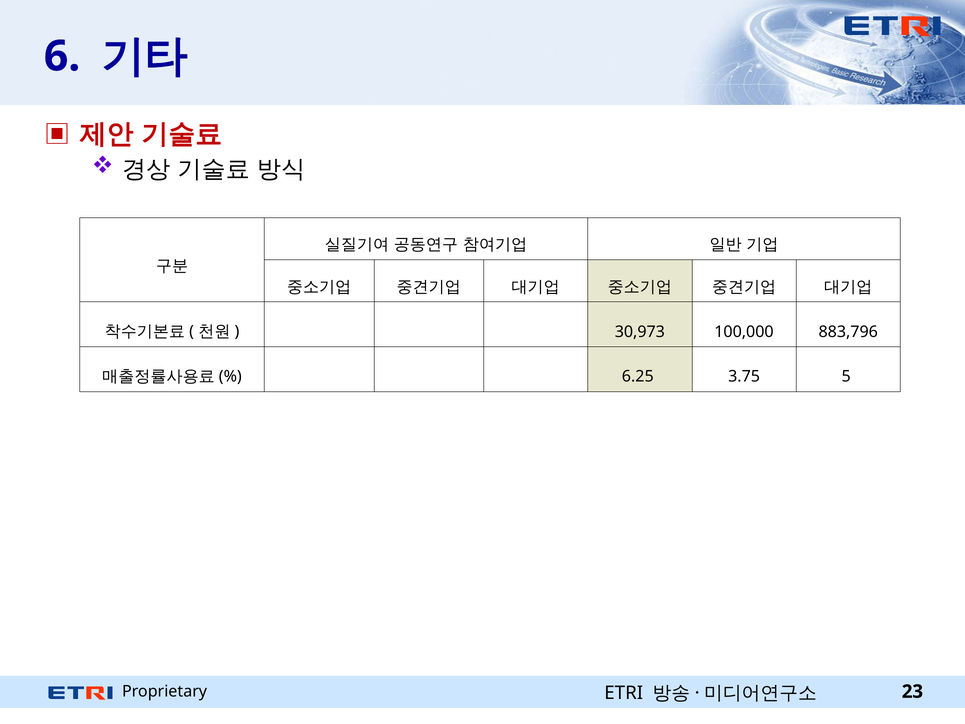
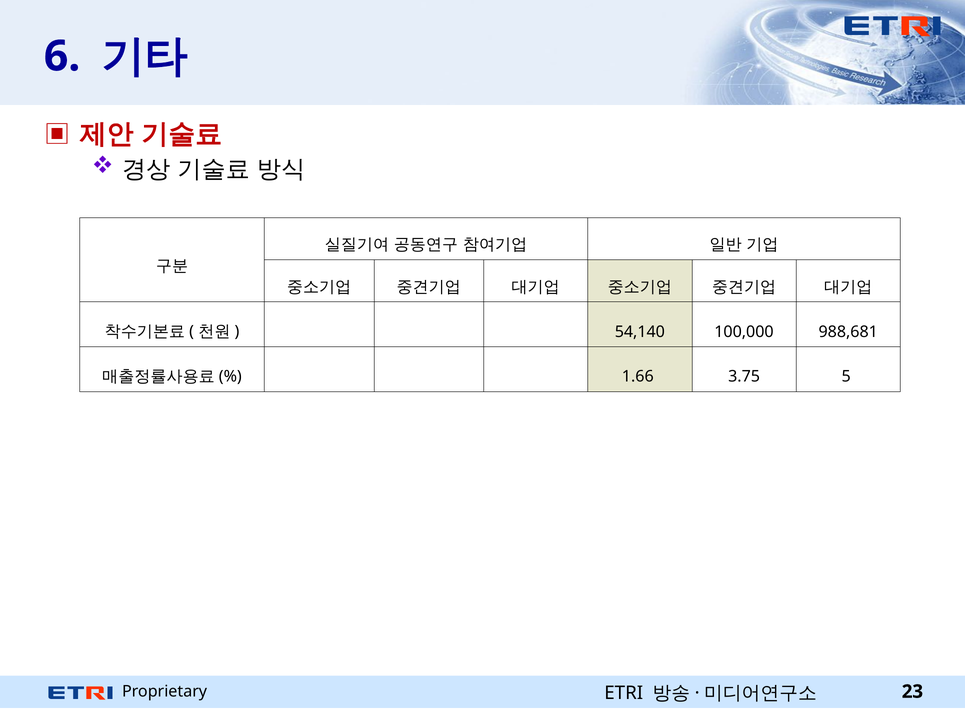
30,973: 30,973 -> 54,140
883,796: 883,796 -> 988,681
6.25: 6.25 -> 1.66
